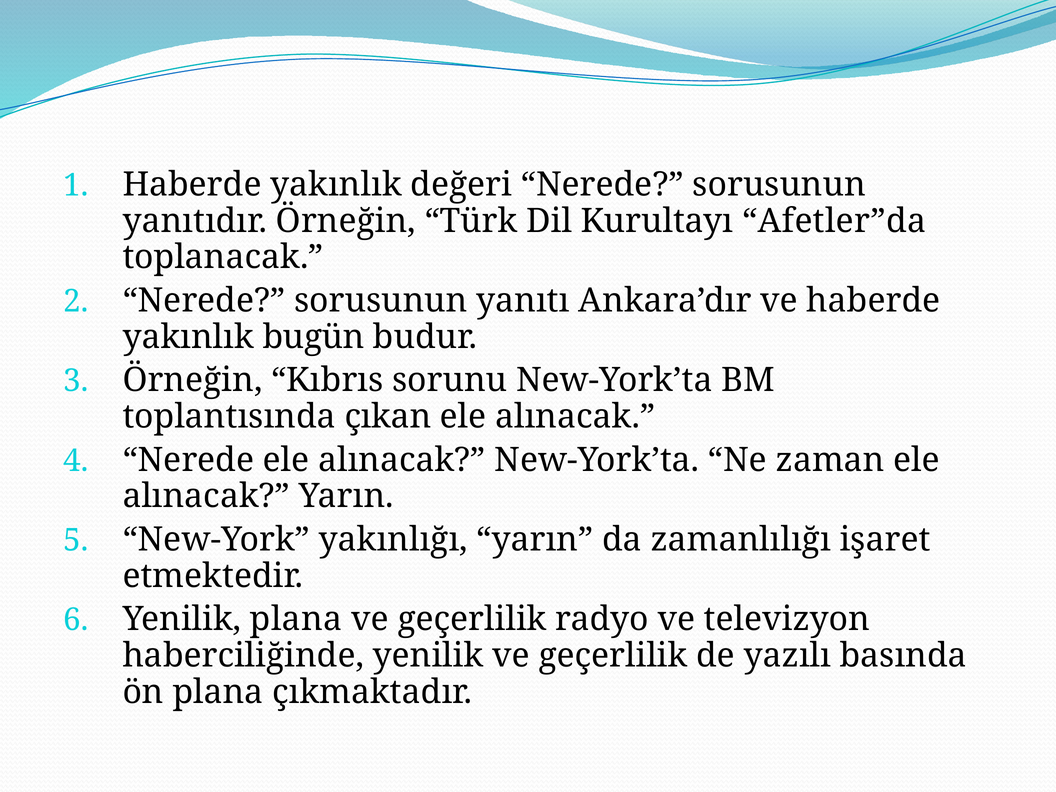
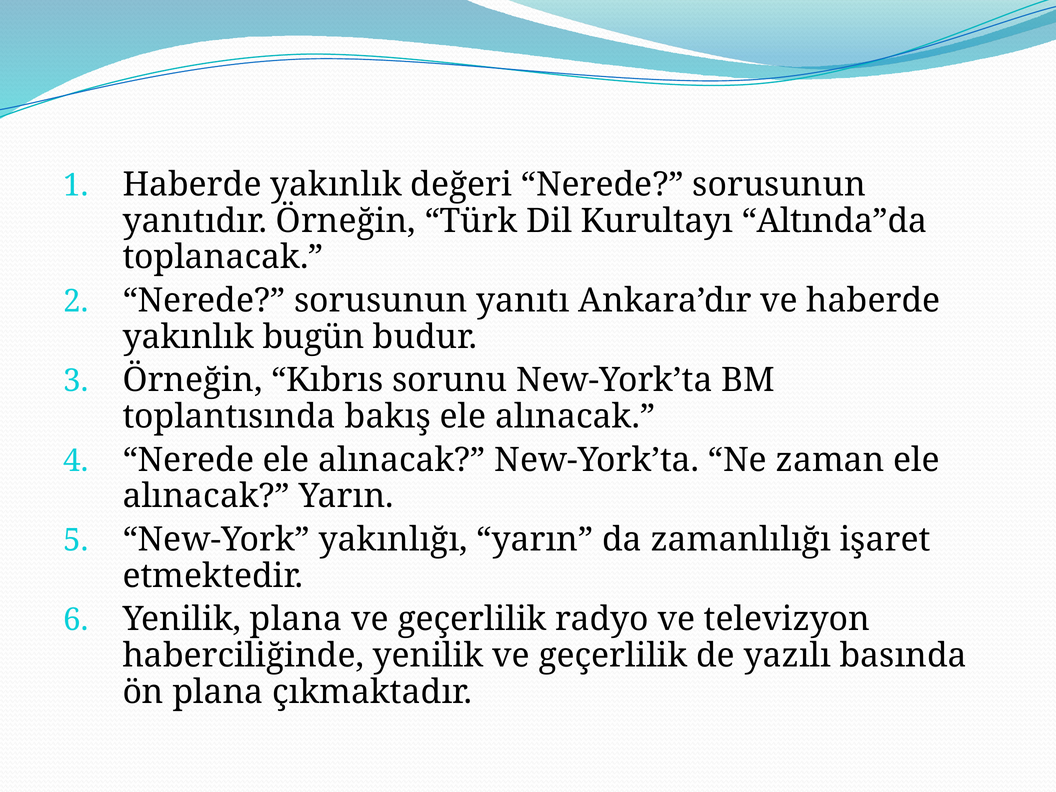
Afetler”da: Afetler”da -> Altında”da
çıkan: çıkan -> bakış
